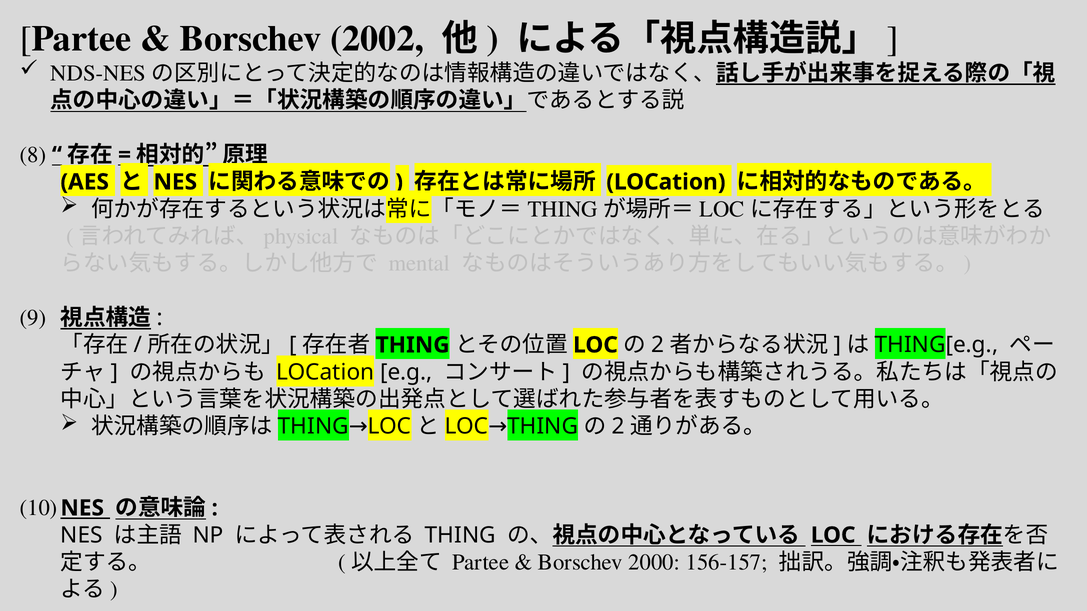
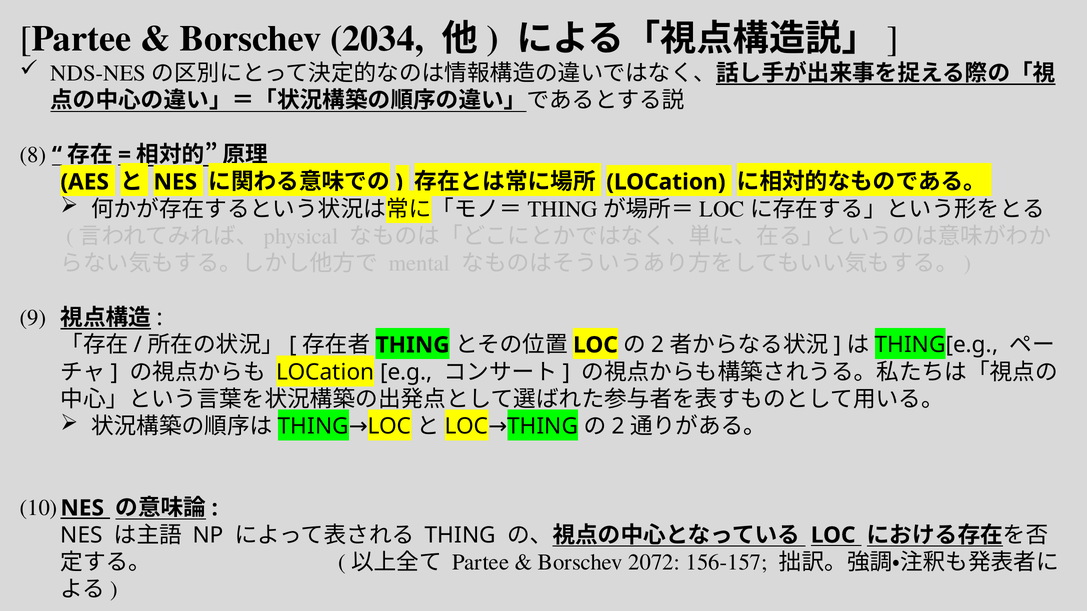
2002: 2002 -> 2034
2000: 2000 -> 2072
